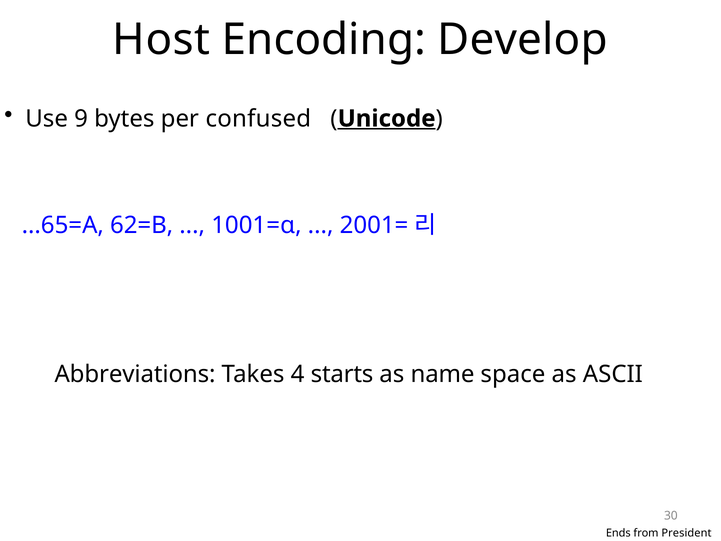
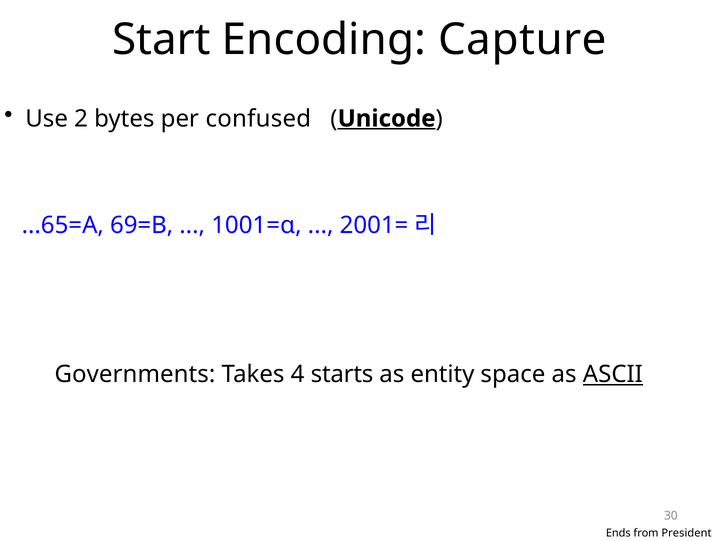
Host: Host -> Start
Develop: Develop -> Capture
9: 9 -> 2
62=B: 62=B -> 69=B
Abbreviations: Abbreviations -> Governments
name: name -> entity
ASCII underline: none -> present
